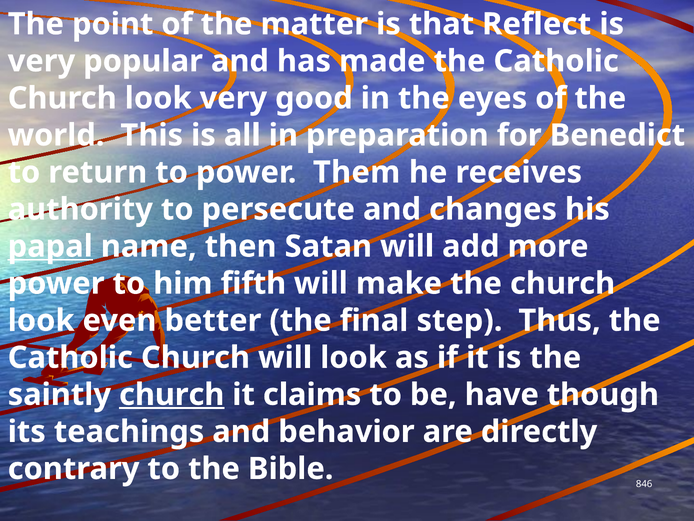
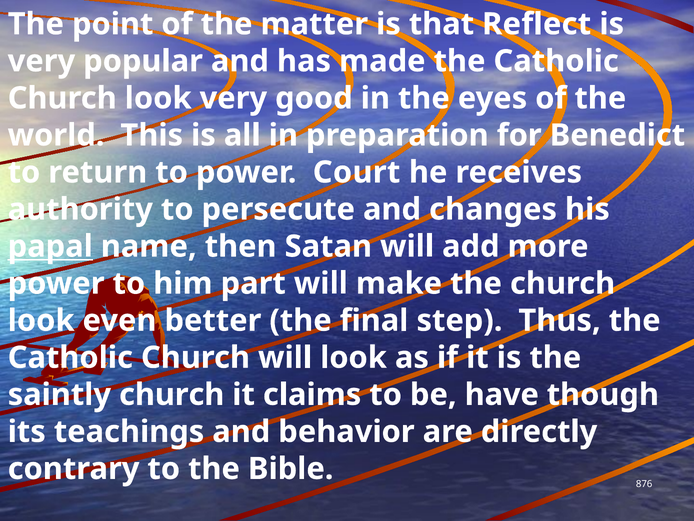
Them: Them -> Court
fifth: fifth -> part
church at (172, 394) underline: present -> none
846: 846 -> 876
